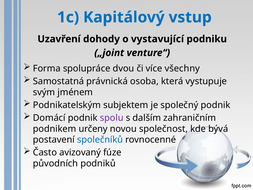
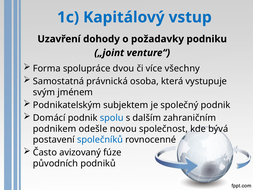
vystavující: vystavující -> požadavky
spolu colour: purple -> blue
určeny: určeny -> odešle
